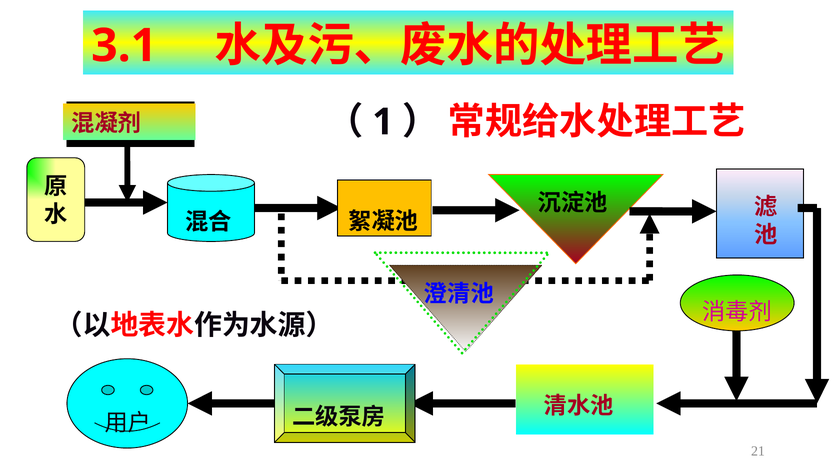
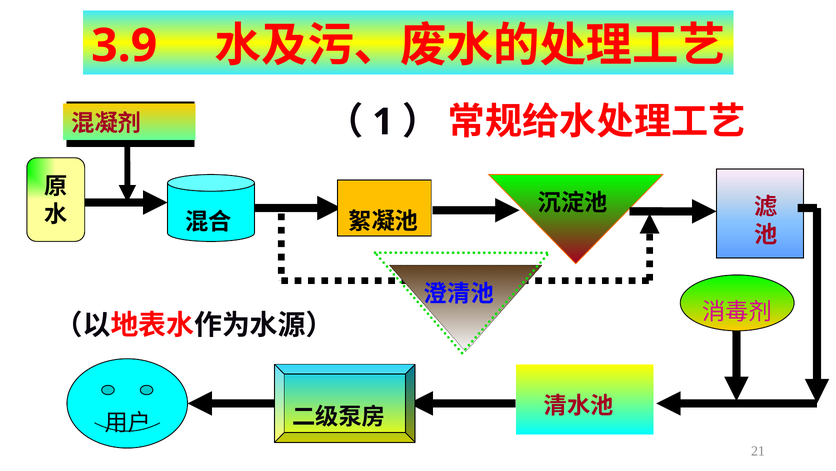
3.1: 3.1 -> 3.9
